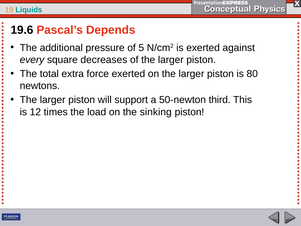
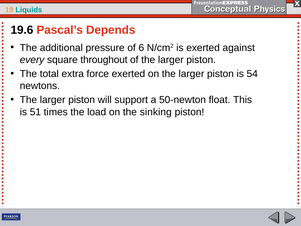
5: 5 -> 6
decreases: decreases -> throughout
80: 80 -> 54
third: third -> float
12: 12 -> 51
